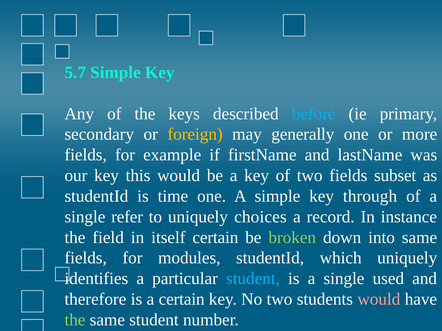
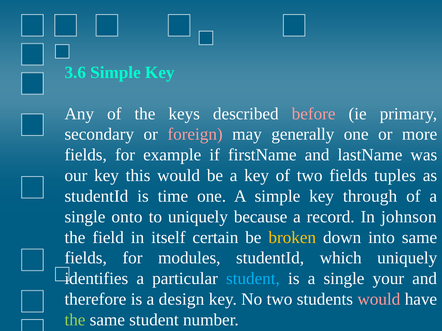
5.7: 5.7 -> 3.6
before colour: light blue -> pink
foreign colour: yellow -> pink
subset: subset -> tuples
refer: refer -> onto
choices: choices -> because
instance: instance -> johnson
broken colour: light green -> yellow
used: used -> your
a certain: certain -> design
